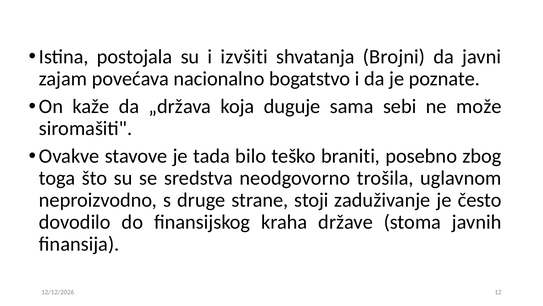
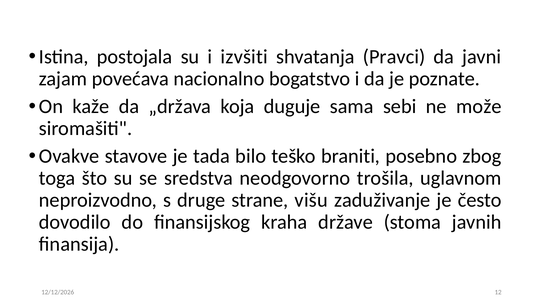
Brojni: Brojni -> Pravci
stoji: stoji -> višu
